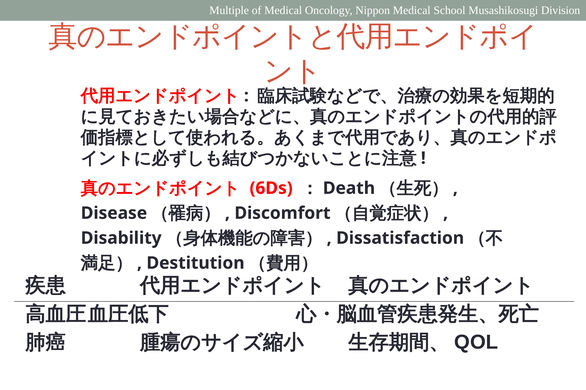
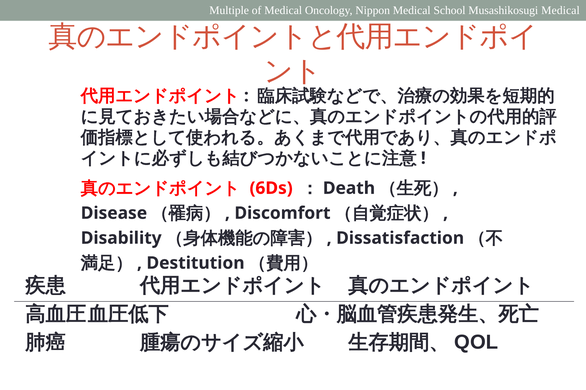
Musashikosugi Division: Division -> Medical
